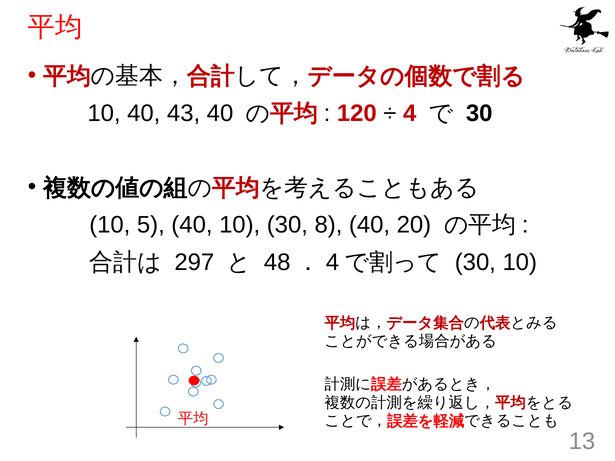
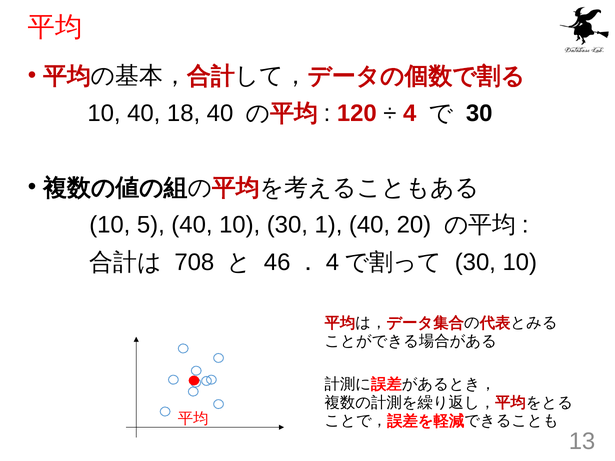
43: 43 -> 18
8: 8 -> 1
297: 297 -> 708
48: 48 -> 46
